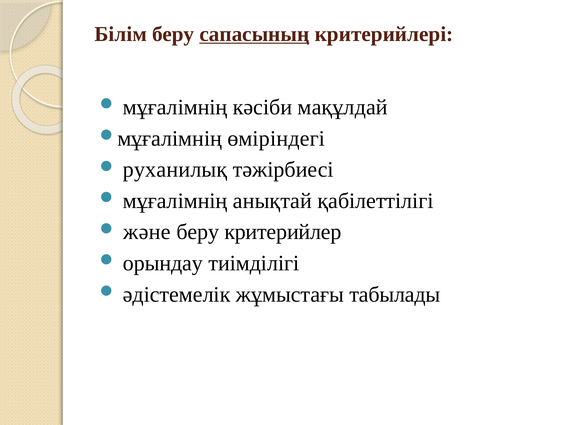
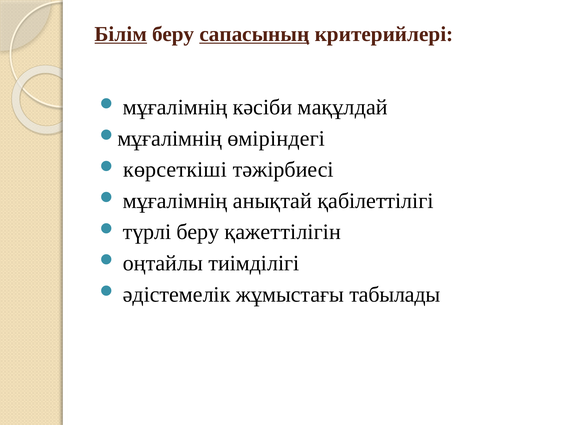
Білім underline: none -> present
руханилық: руханилық -> көрсеткіші
және: және -> түрлі
критерийлер: критерийлер -> қажеттілігін
орындау: орындау -> оңтайлы
